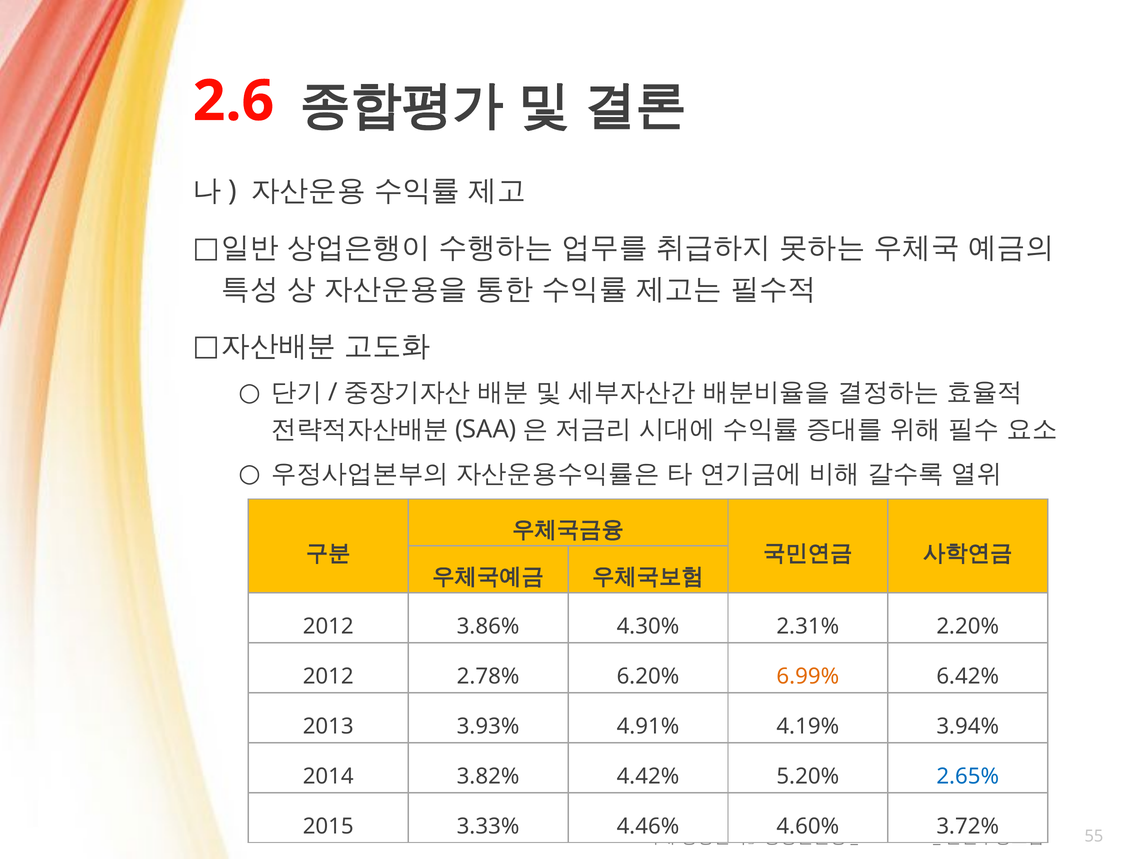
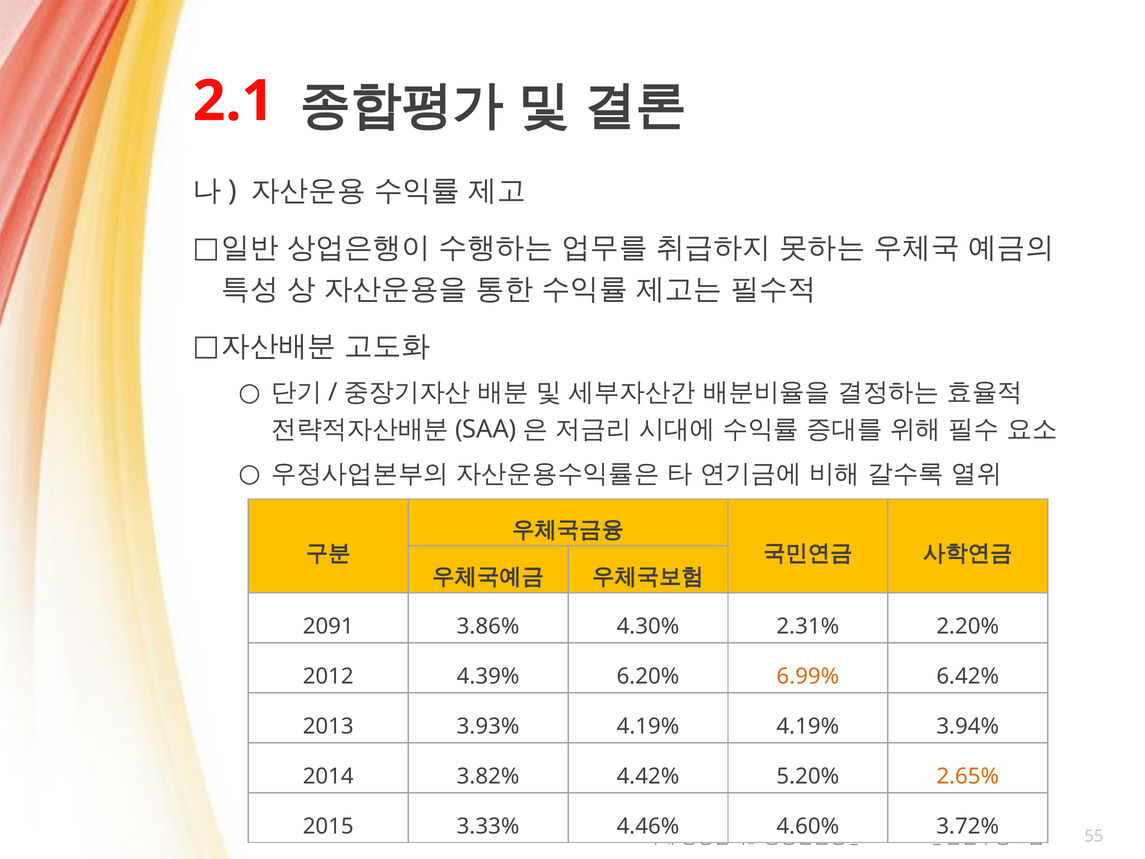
2.6: 2.6 -> 2.1
2012 at (328, 626): 2012 -> 2091
2.78%: 2.78% -> 4.39%
3.93% 4.91%: 4.91% -> 4.19%
2.65% colour: blue -> orange
